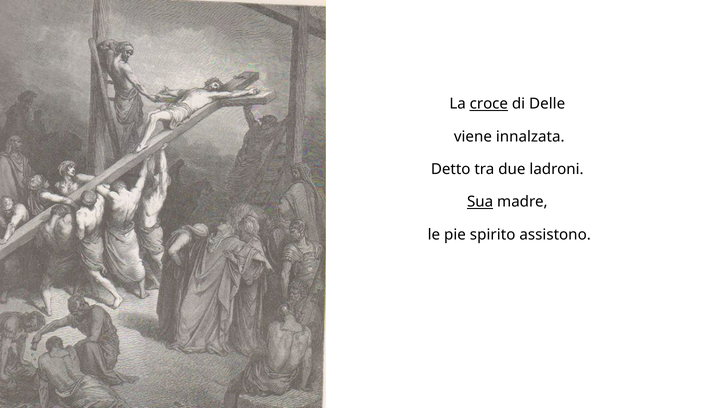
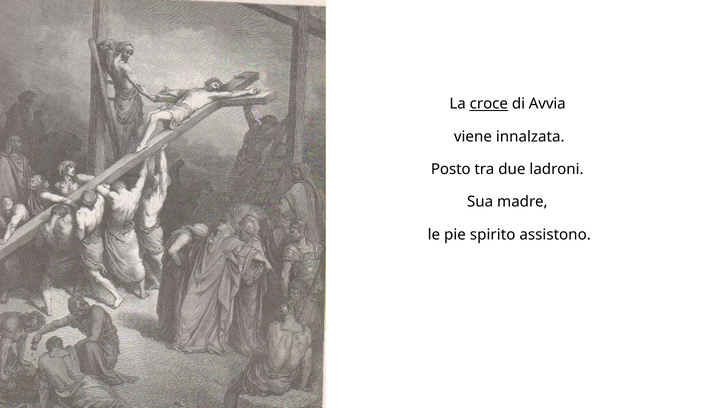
Delle: Delle -> Avvia
Detto: Detto -> Posto
Sua underline: present -> none
